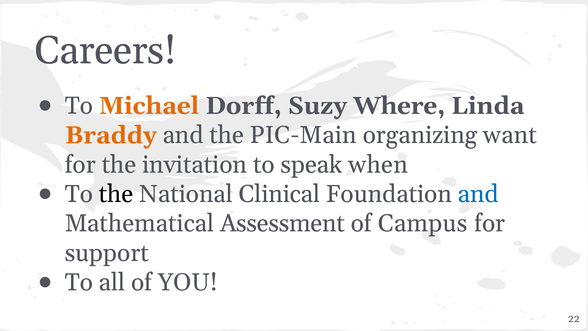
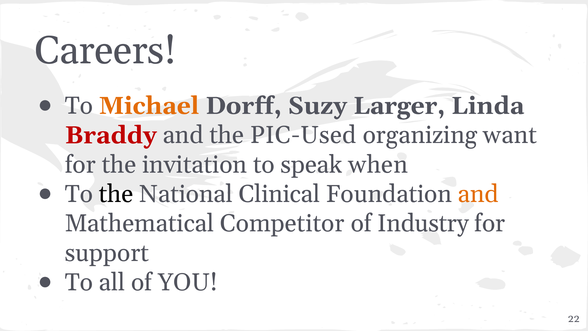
Where: Where -> Larger
Braddy colour: orange -> red
PIC-Main: PIC-Main -> PIC-Used
and at (478, 194) colour: blue -> orange
Assessment: Assessment -> Competitor
Campus: Campus -> Industry
